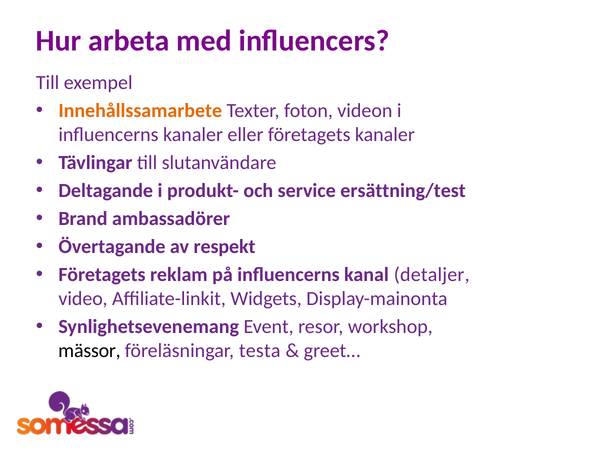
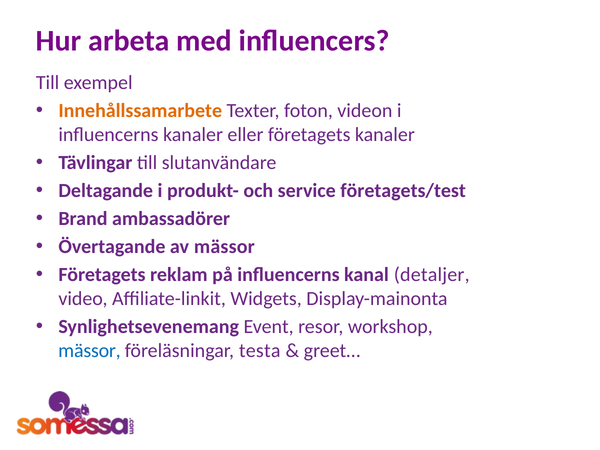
ersättning/test: ersättning/test -> företagets/test
av respekt: respekt -> mässor
mässor at (89, 351) colour: black -> blue
